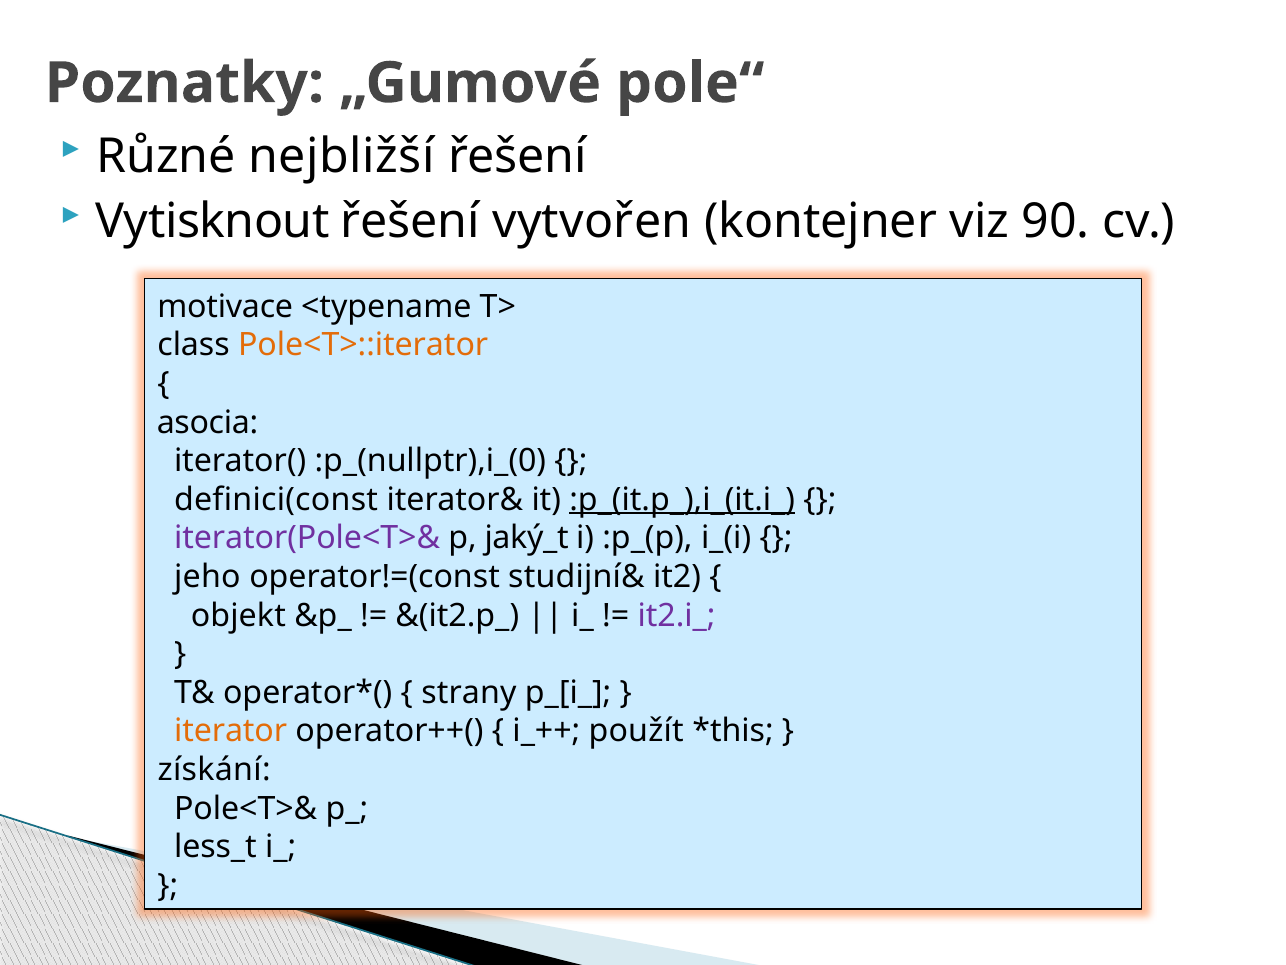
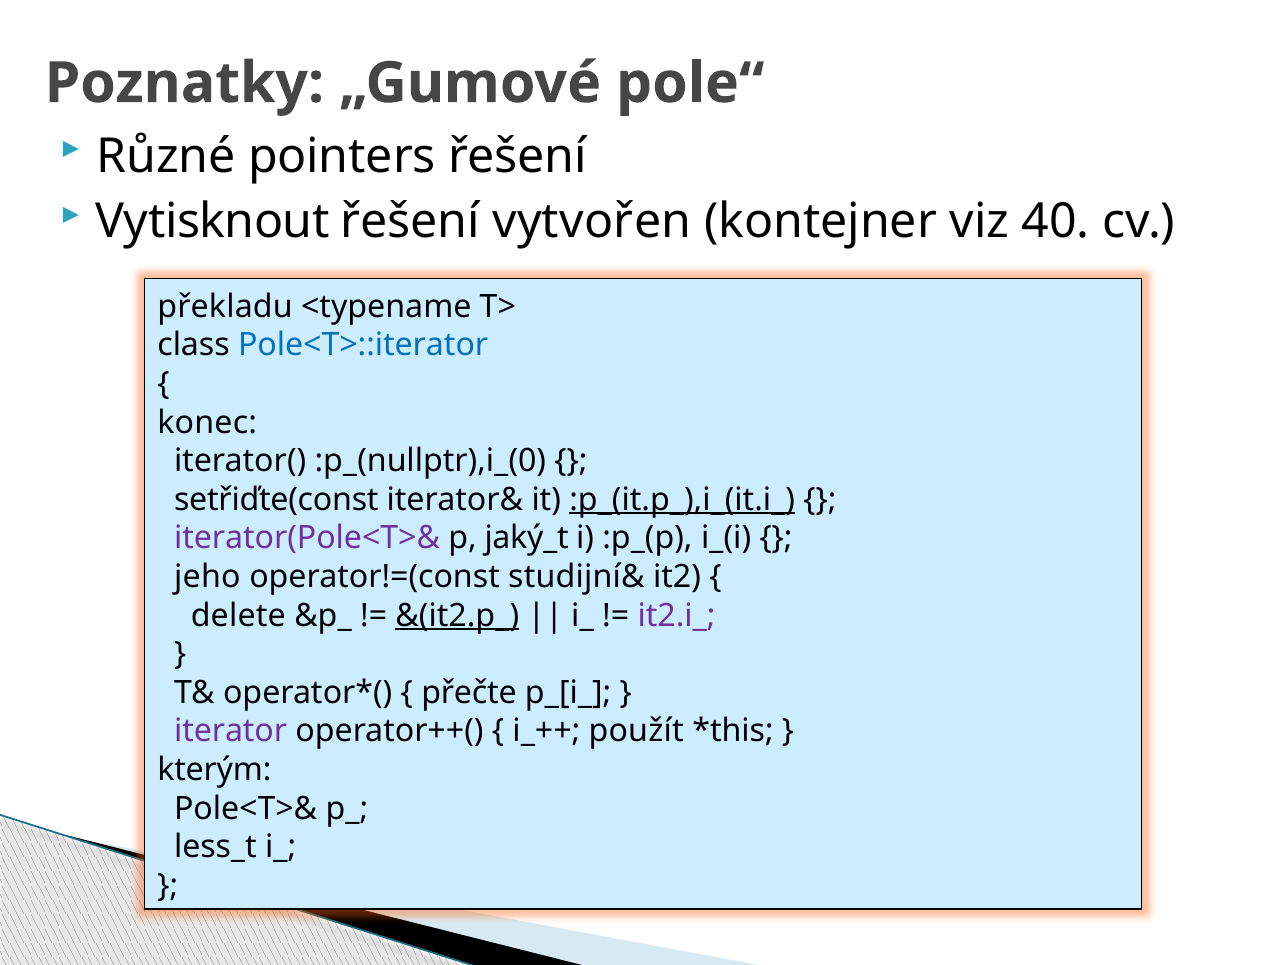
nejbližší: nejbližší -> pointers
90: 90 -> 40
motivace: motivace -> překladu
Pole<T>::iterator colour: orange -> blue
asocia: asocia -> konec
definici(const: definici(const -> setřiďte(const
objekt: objekt -> delete
&(it2.p_ underline: none -> present
strany: strany -> přečte
iterator colour: orange -> purple
získání: získání -> kterým
